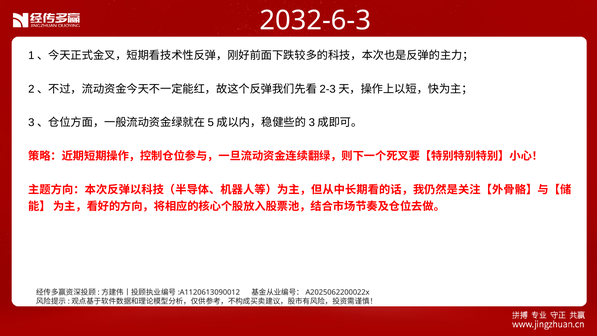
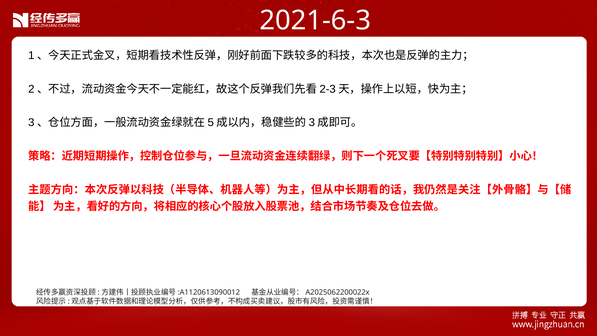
2032-6-3: 2032-6-3 -> 2021-6-3
